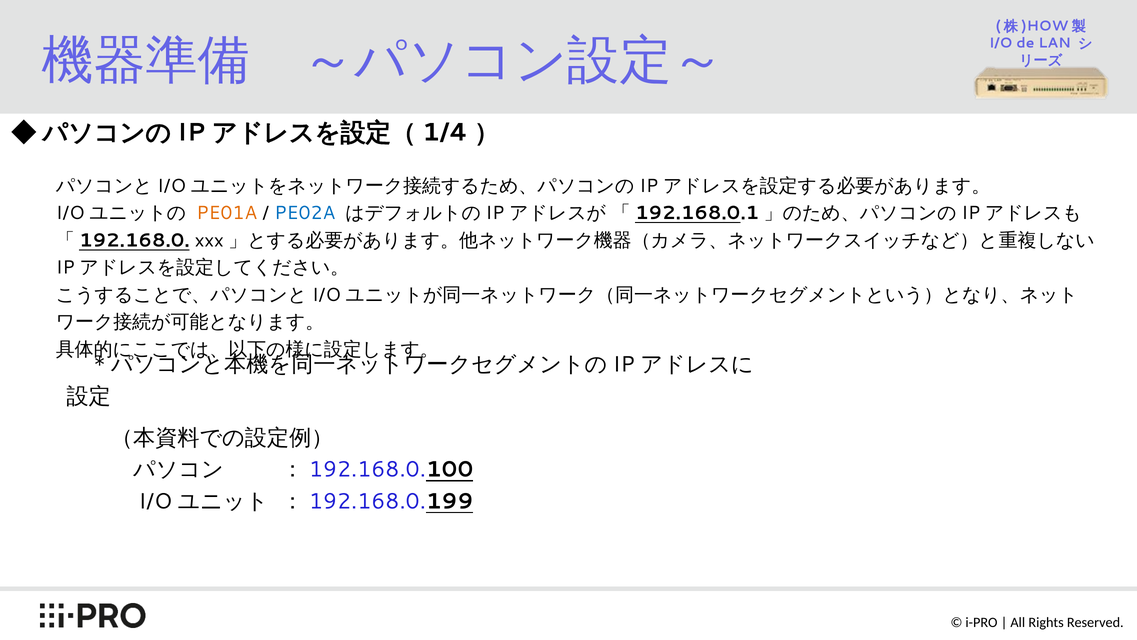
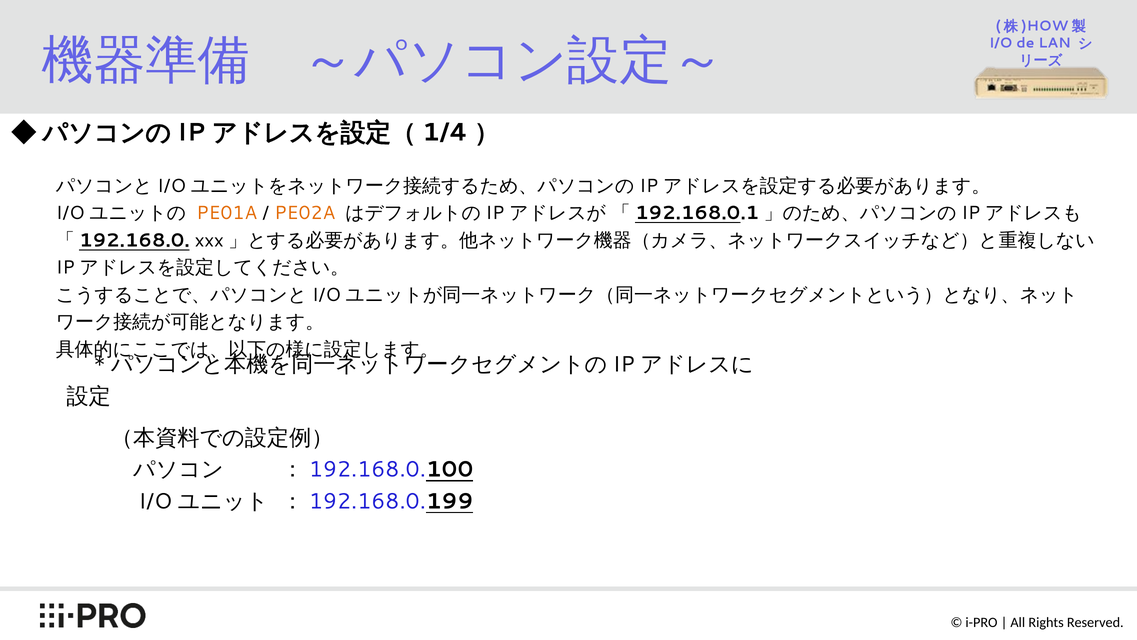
PE02A at (305, 213) colour: blue -> orange
